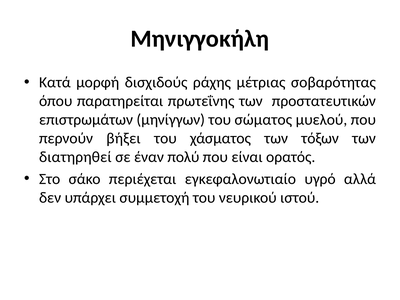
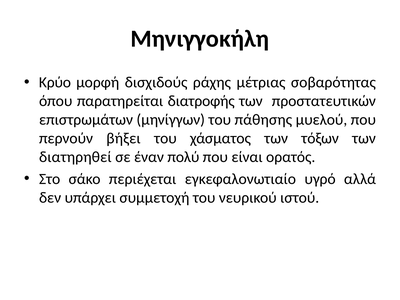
Κατά: Κατά -> Κρύο
πρωτεΐνης: πρωτεΐνης -> διατροφής
σώματος: σώματος -> πάθησης
